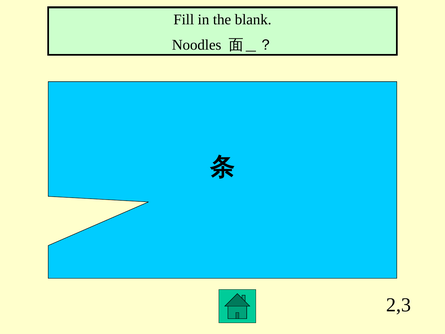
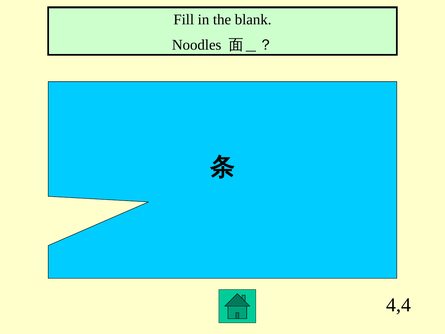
2,3: 2,3 -> 4,4
